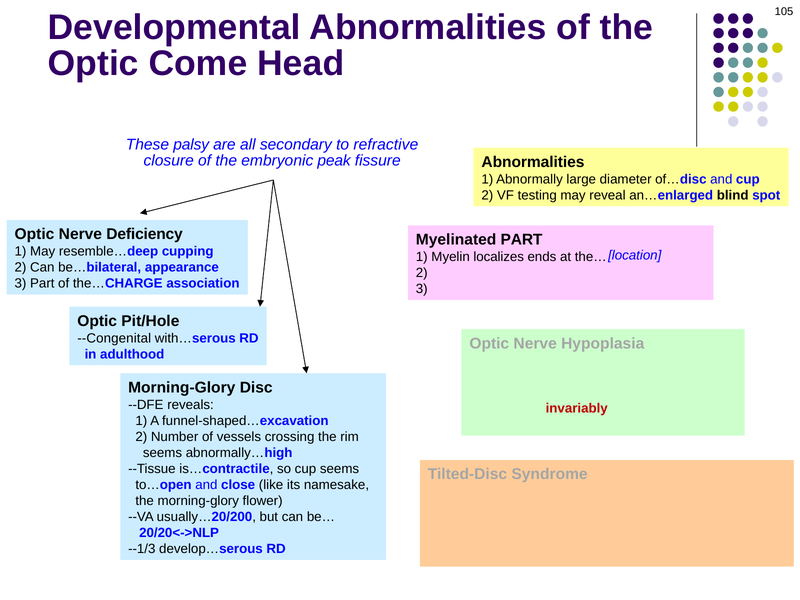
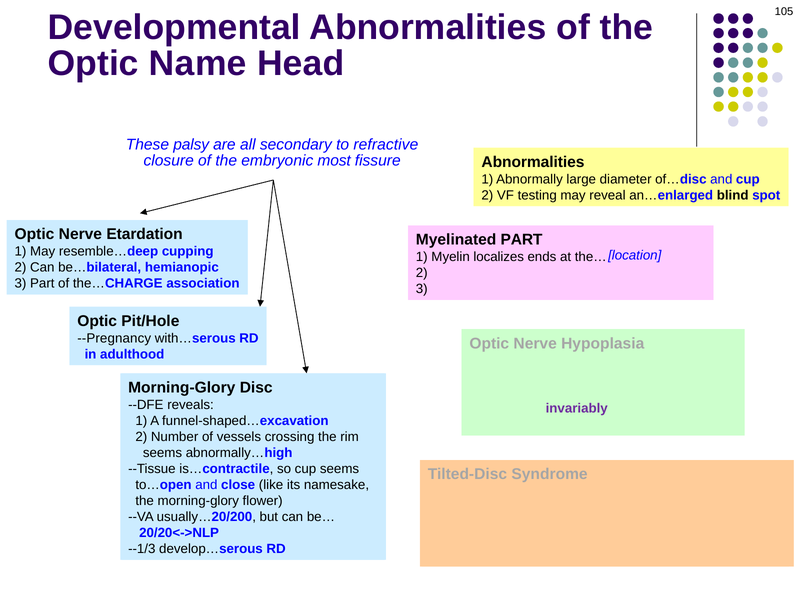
Come: Come -> Name
peak: peak -> most
Deficiency: Deficiency -> Etardation
appearance: appearance -> hemianopic
--Congenital: --Congenital -> --Pregnancy
invariably colour: red -> purple
